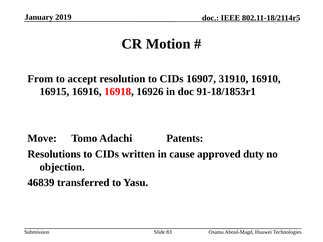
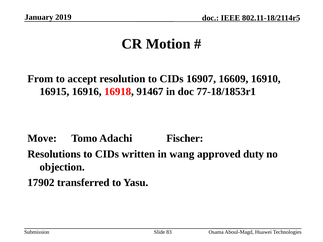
31910: 31910 -> 16609
16926: 16926 -> 91467
91-18/1853r1: 91-18/1853r1 -> 77-18/1853r1
Patents: Patents -> Fischer
cause: cause -> wang
46839: 46839 -> 17902
